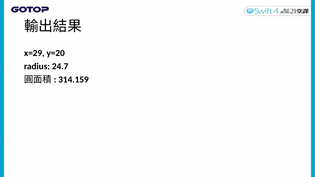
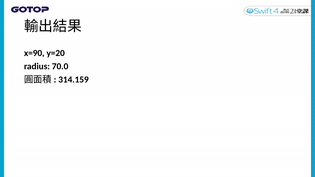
x=29: x=29 -> x=90
24.7: 24.7 -> 70.0
